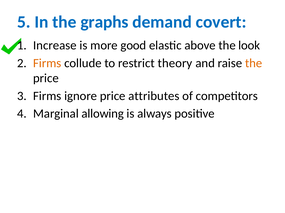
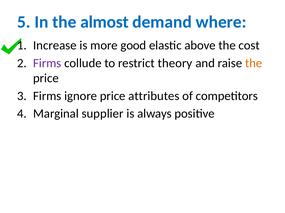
graphs: graphs -> almost
covert: covert -> where
look: look -> cost
Firms at (47, 63) colour: orange -> purple
allowing: allowing -> supplier
